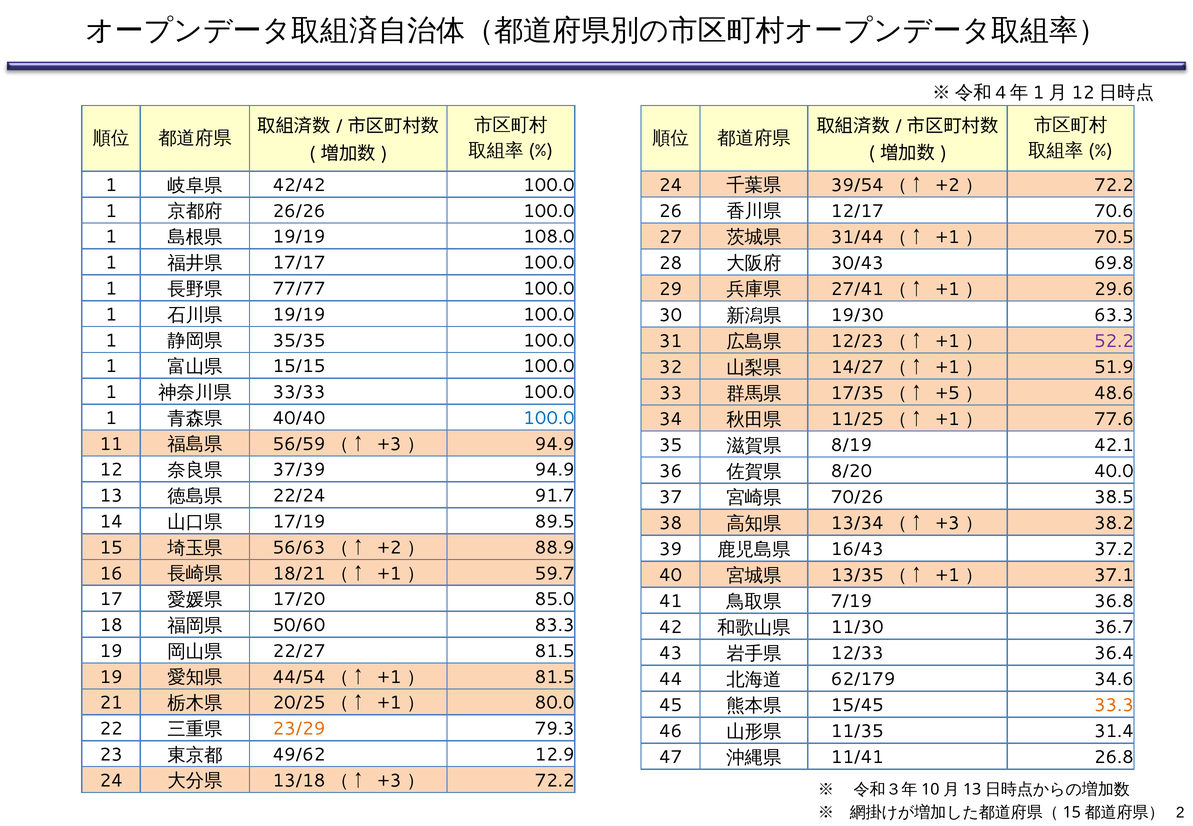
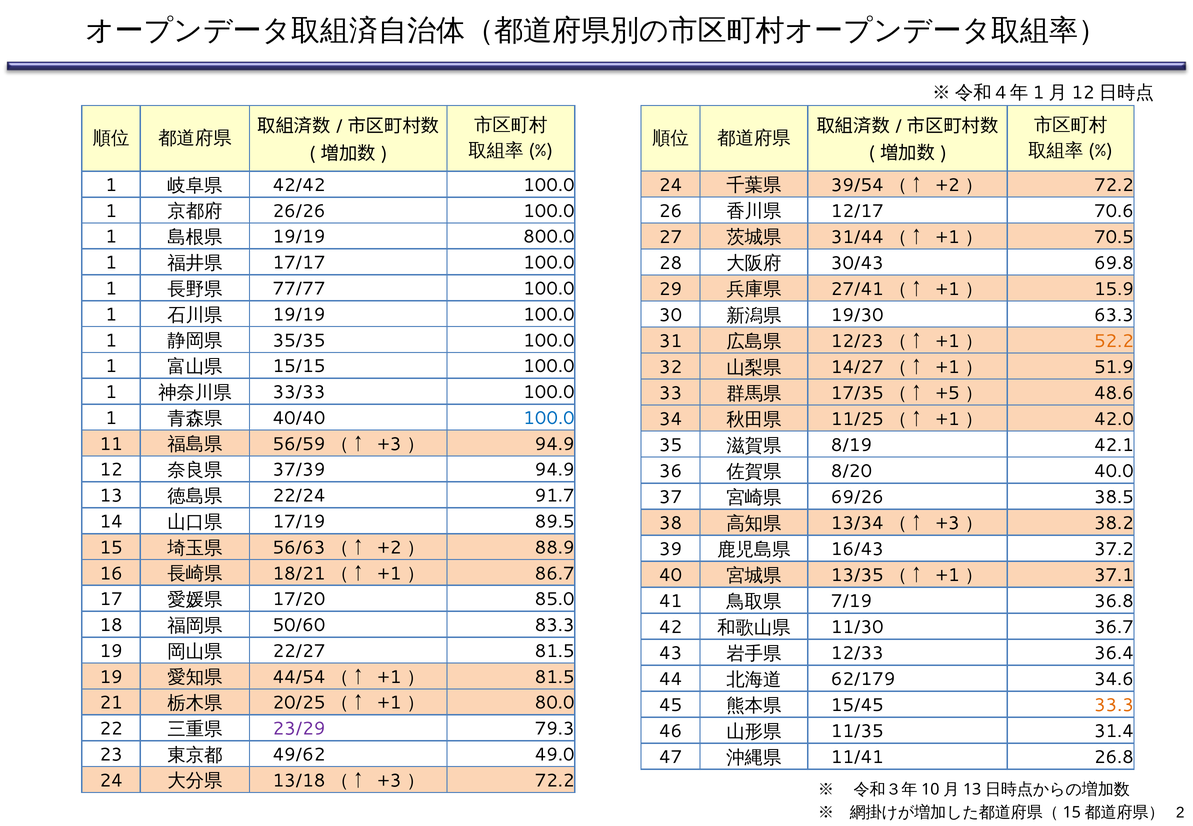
108.0: 108.0 -> 800.0
29.6: 29.6 -> 15.9
52.2 colour: purple -> orange
77.6: 77.6 -> 42.0
70/26: 70/26 -> 69/26
59.7: 59.7 -> 86.7
23/29 colour: orange -> purple
12.9: 12.9 -> 49.0
